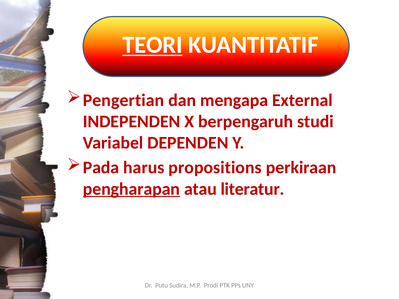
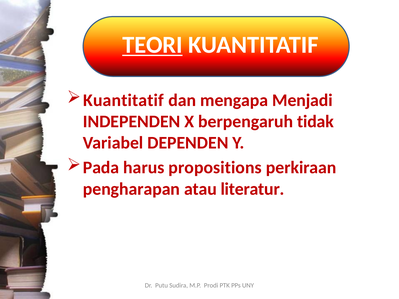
Pengertian at (124, 100): Pengertian -> Kuantitatif
External: External -> Menjadi
studi: studi -> tidak
pengharapan underline: present -> none
